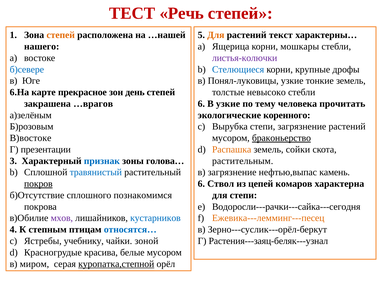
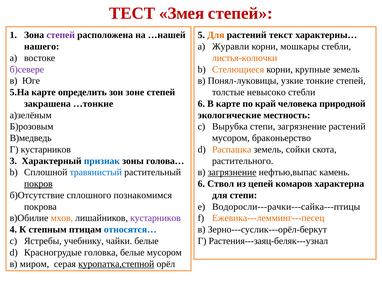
Речь: Речь -> Змея
степей at (61, 35) colour: orange -> purple
Ящерица: Ящерица -> Журавли
листья-колючки colour: purple -> orange
б)севере colour: blue -> purple
Стелющиеся colour: blue -> orange
крупные дрофы: дрофы -> земель
тонкие земель: земель -> степей
6.На: 6.На -> 5.На
прекрасное: прекрасное -> определить
день: день -> зоне
…врагов: …врагов -> …тонкие
В узкие: узкие -> карте
тему: тему -> край
прочитать: прочитать -> природной
коренного: коренного -> местность
В)востоке: В)востоке -> В)медведь
браконьерство underline: present -> none
Г презентации: презентации -> кустарников
растительным: растительным -> растительного
загрязнение at (232, 173) underline: none -> present
Водоросли---рачки---сайка---сегодня: Водоросли---рачки---сайка---сегодня -> Водоросли---рачки---сайка---птицы
мхов colour: purple -> orange
кустарников at (155, 218) colour: blue -> purple
чайки зоной: зоной -> белые
красива: красива -> головка
